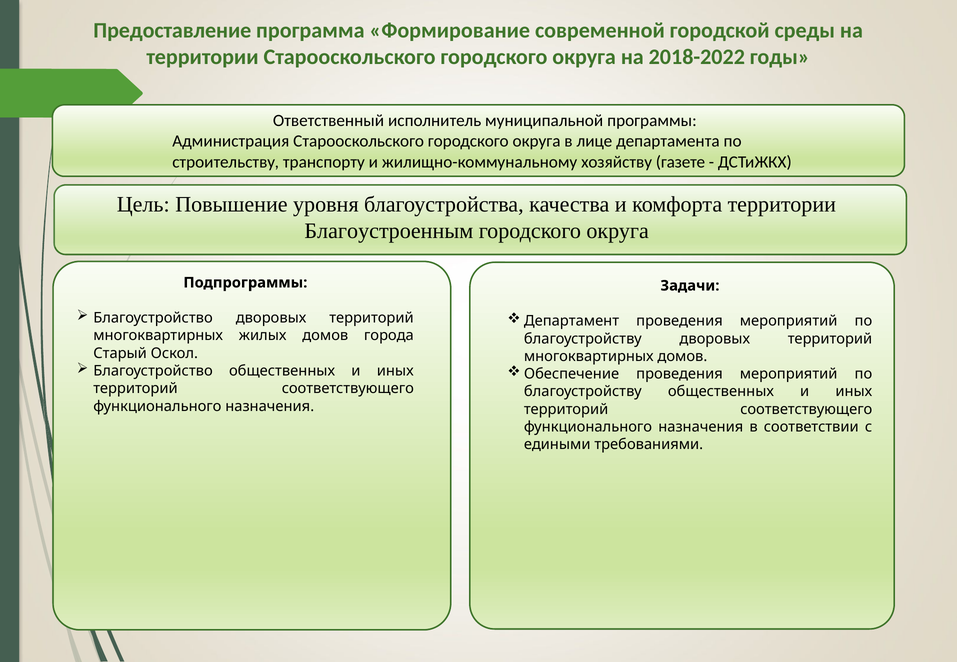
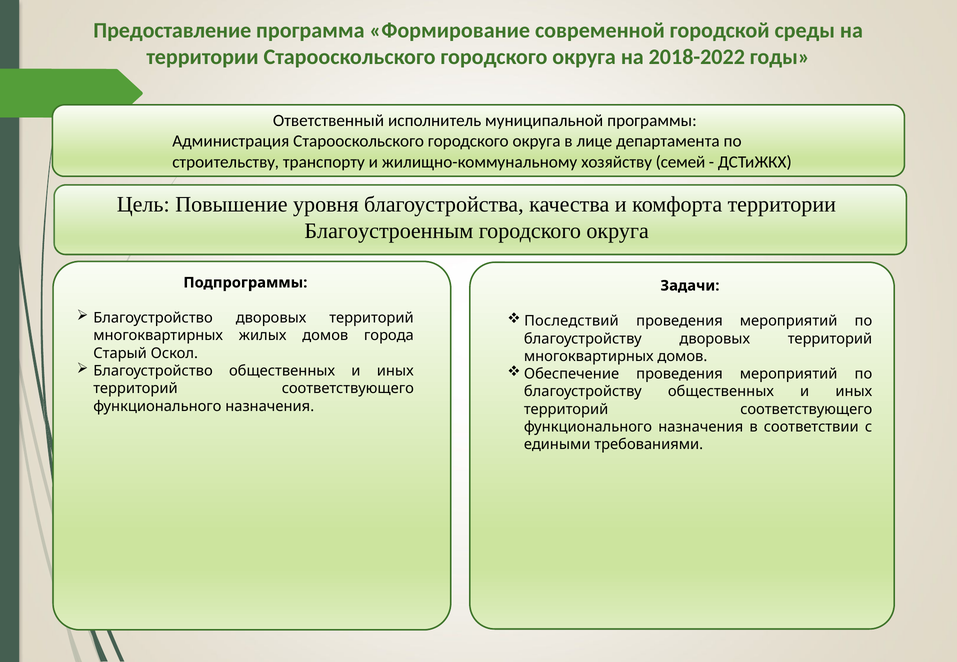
газете: газете -> семей
Департамент: Департамент -> Последствий
